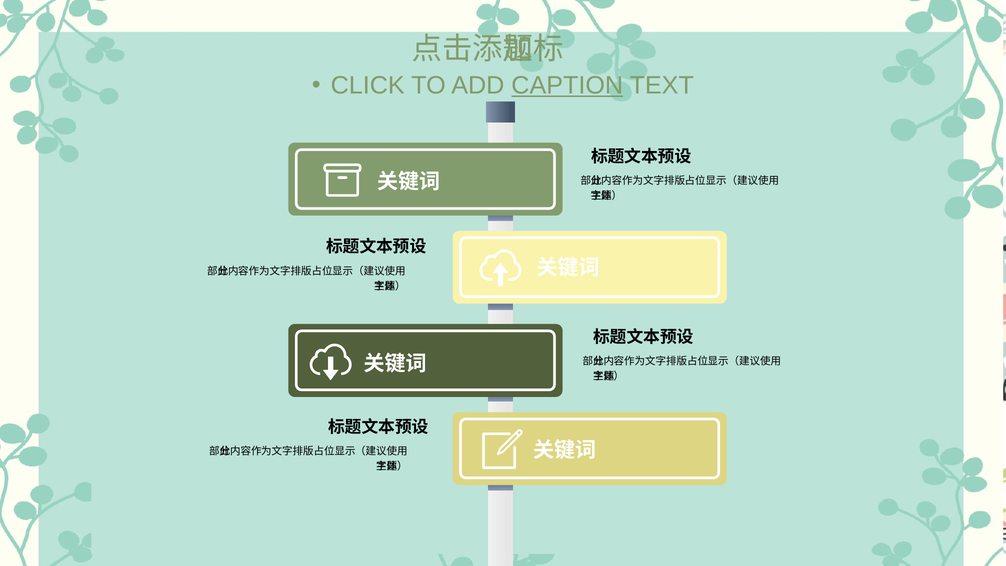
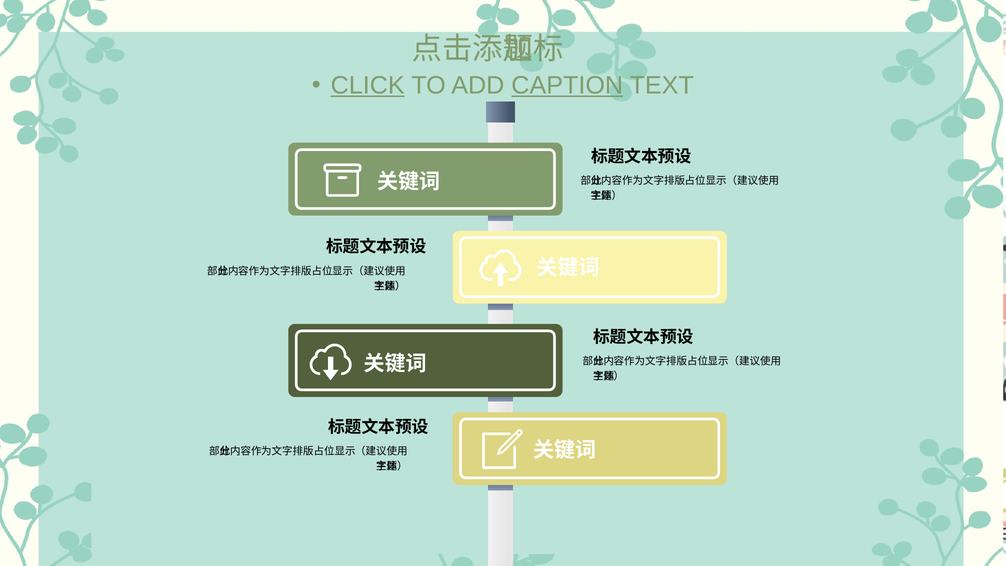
CLICK underline: none -> present
